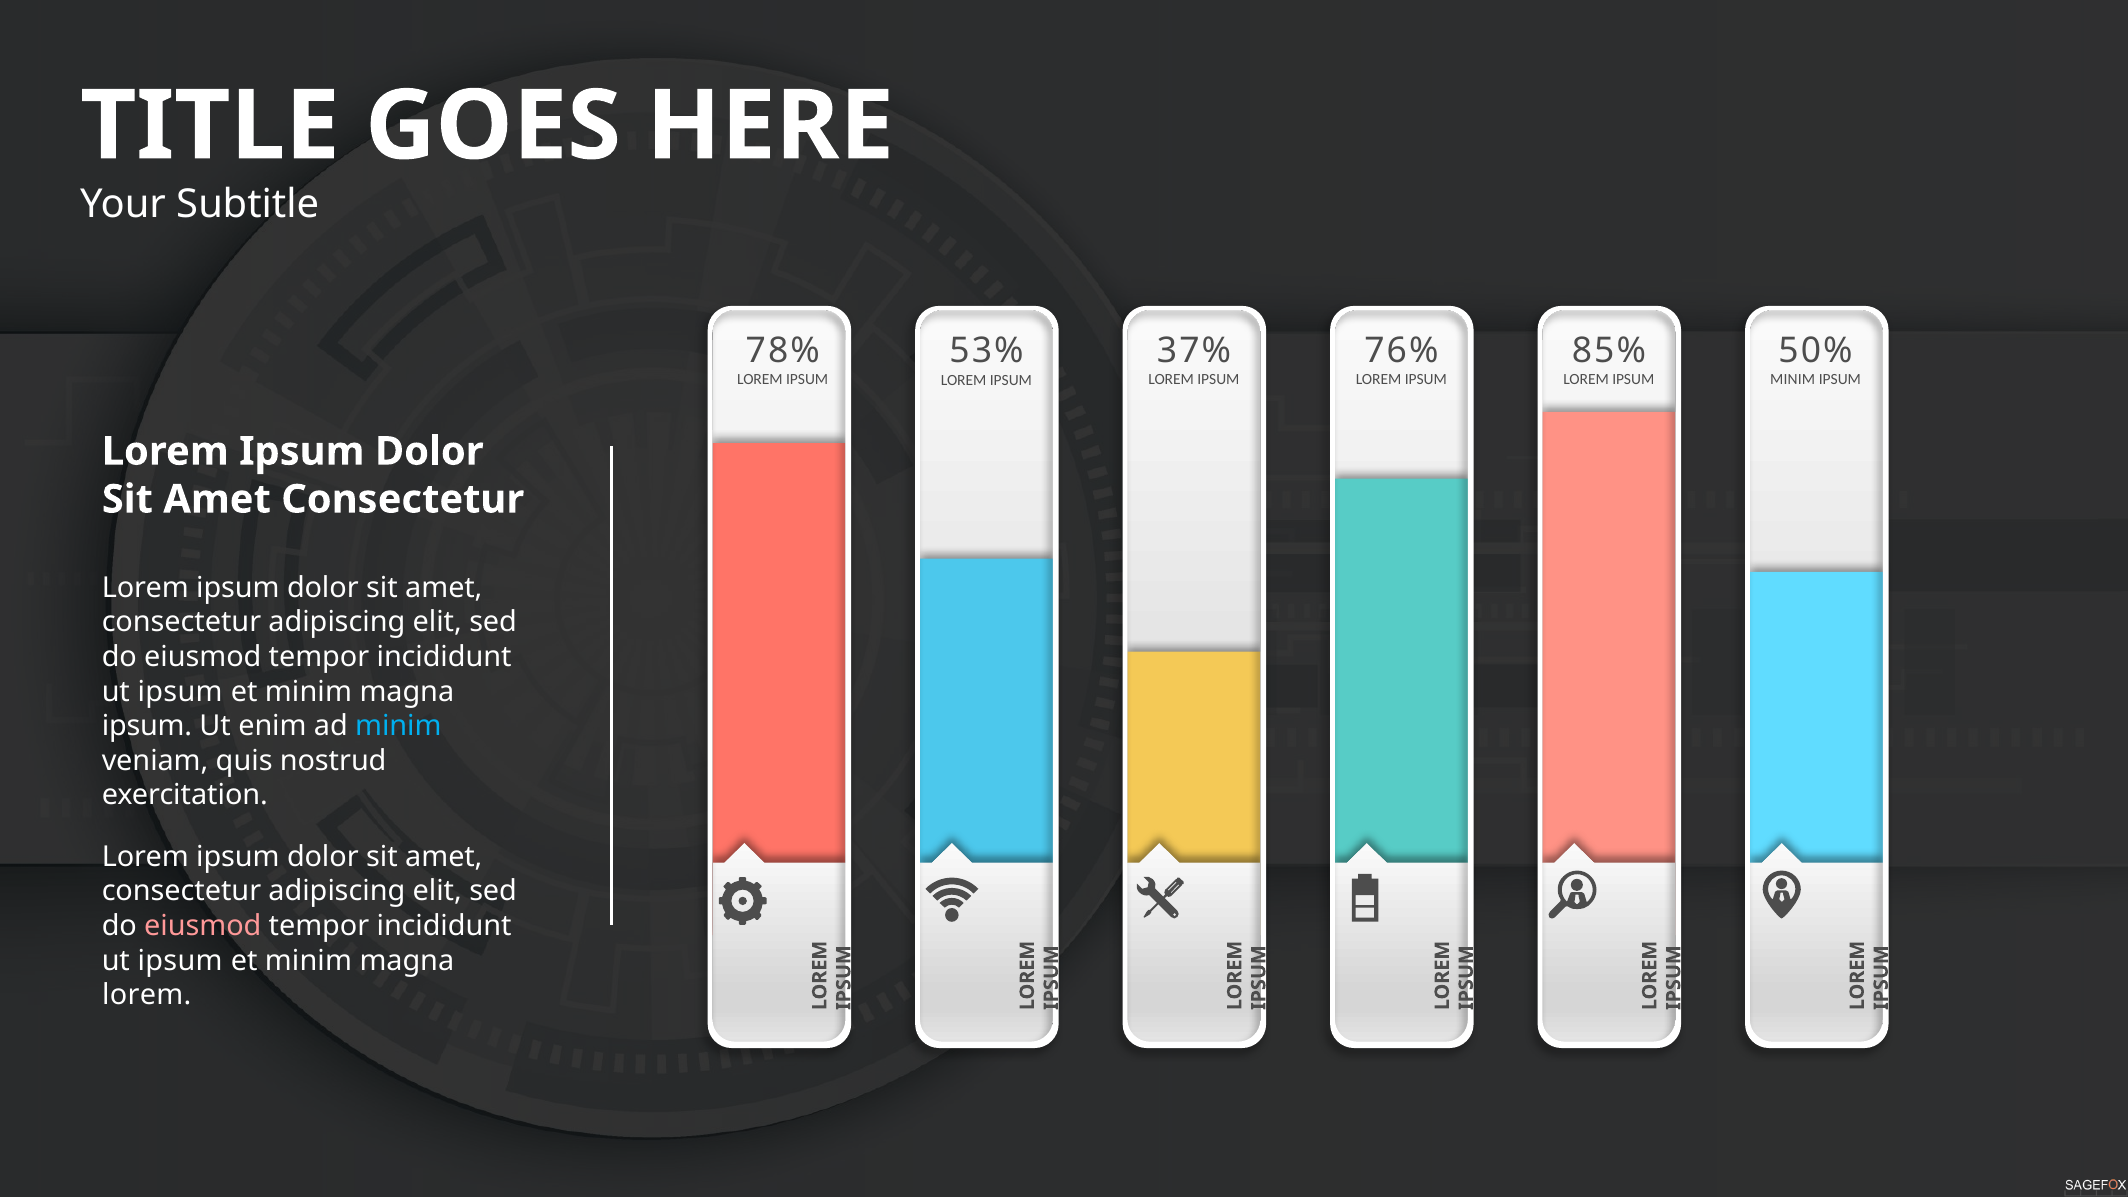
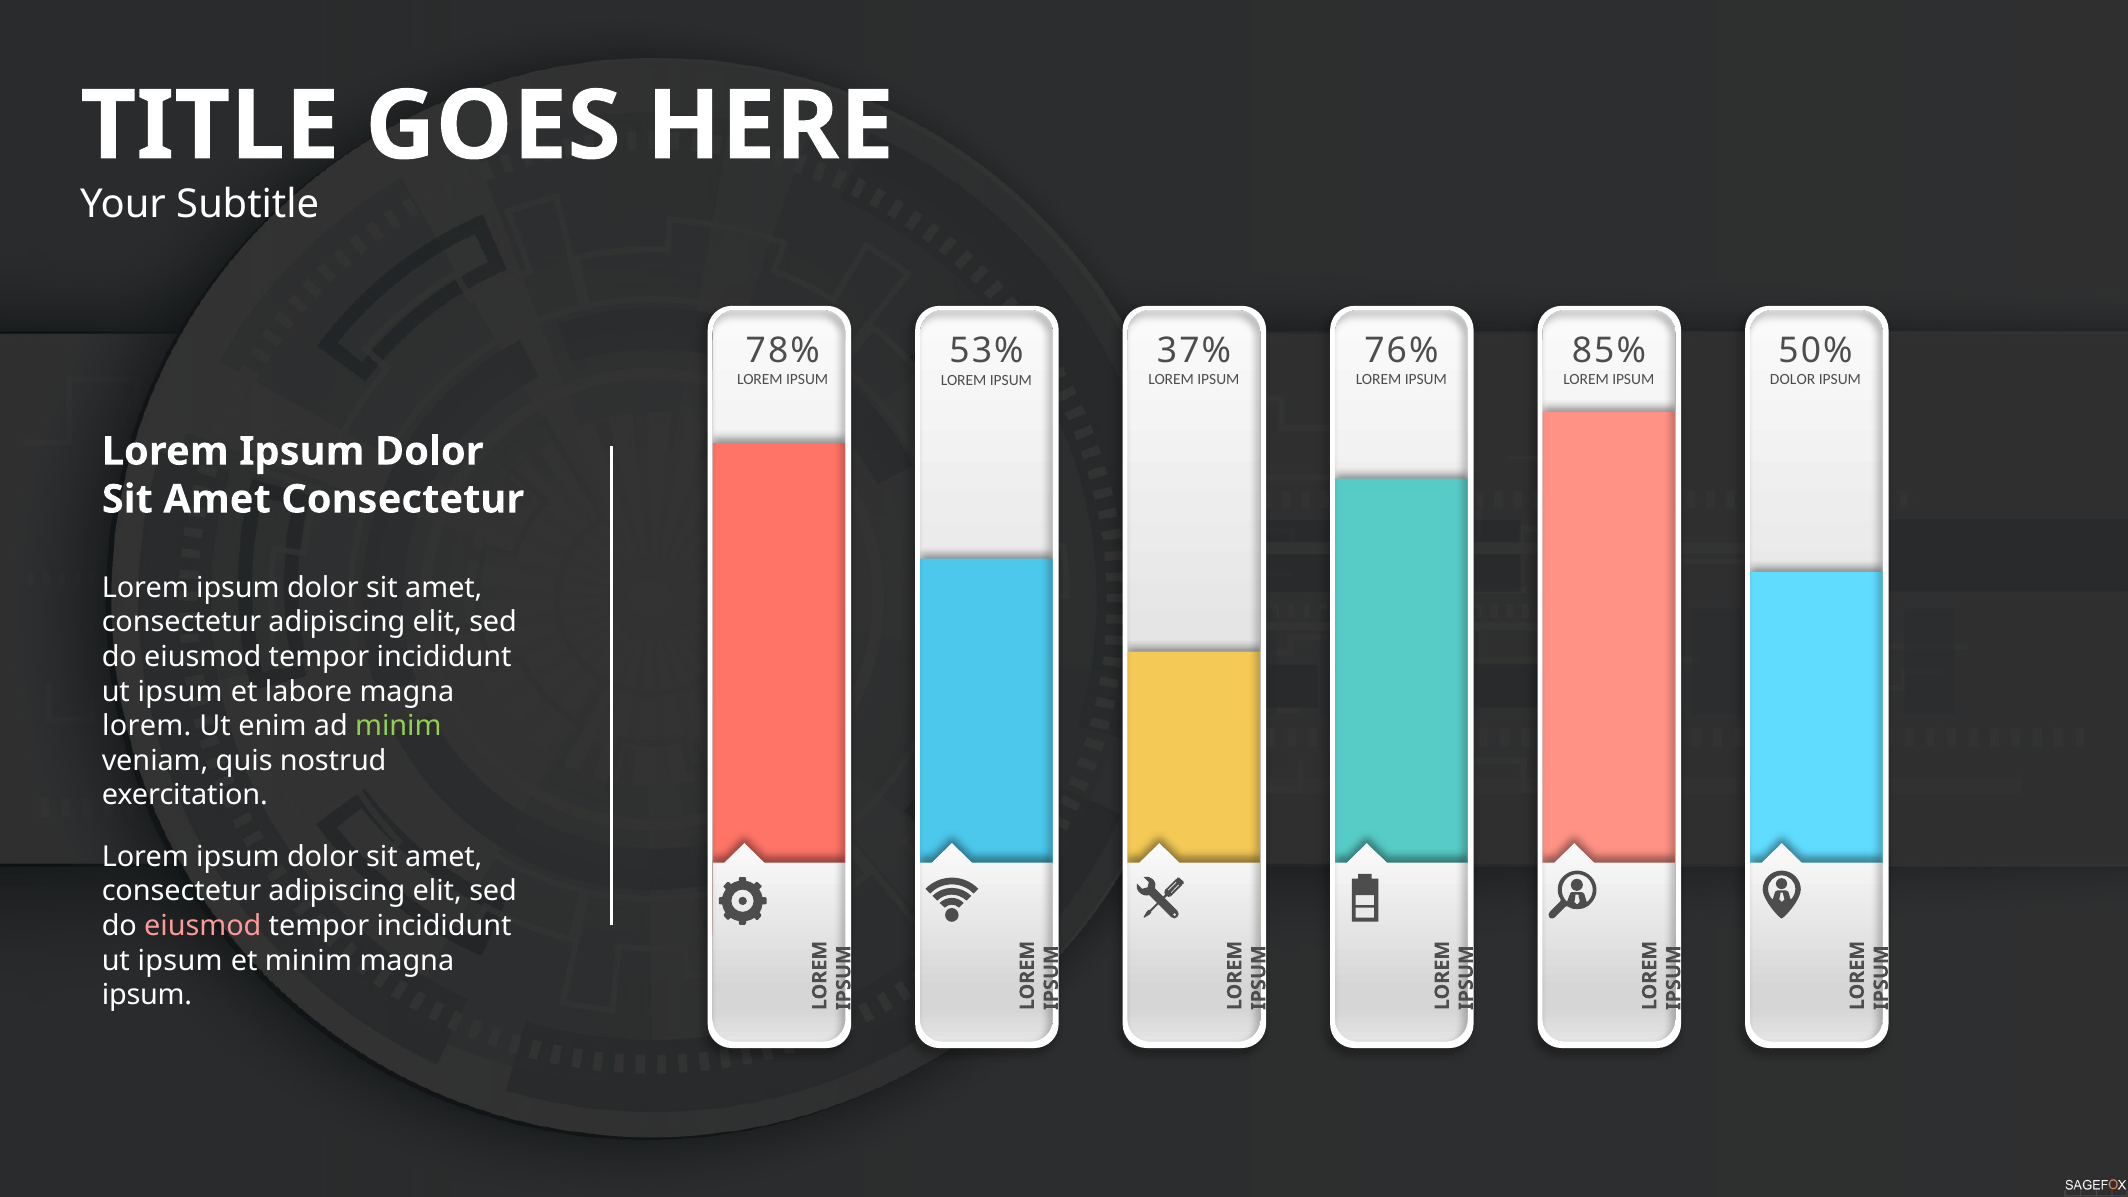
MINIM at (1793, 380): MINIM -> DOLOR
minim at (308, 692): minim -> labore
ipsum at (147, 726): ipsum -> lorem
minim at (398, 726) colour: light blue -> light green
lorem at (147, 995): lorem -> ipsum
